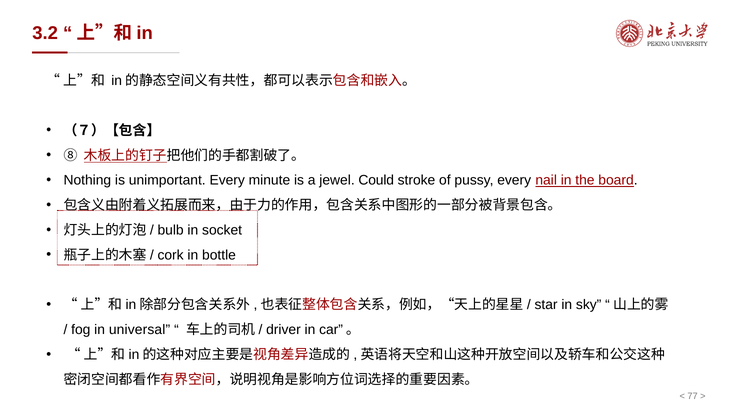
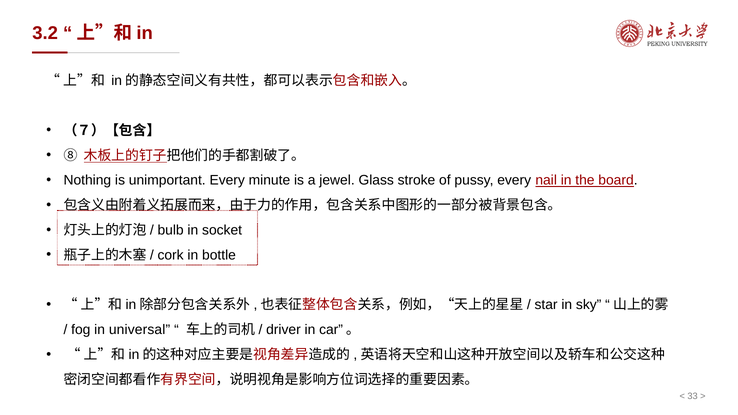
Could: Could -> Glass
77: 77 -> 33
